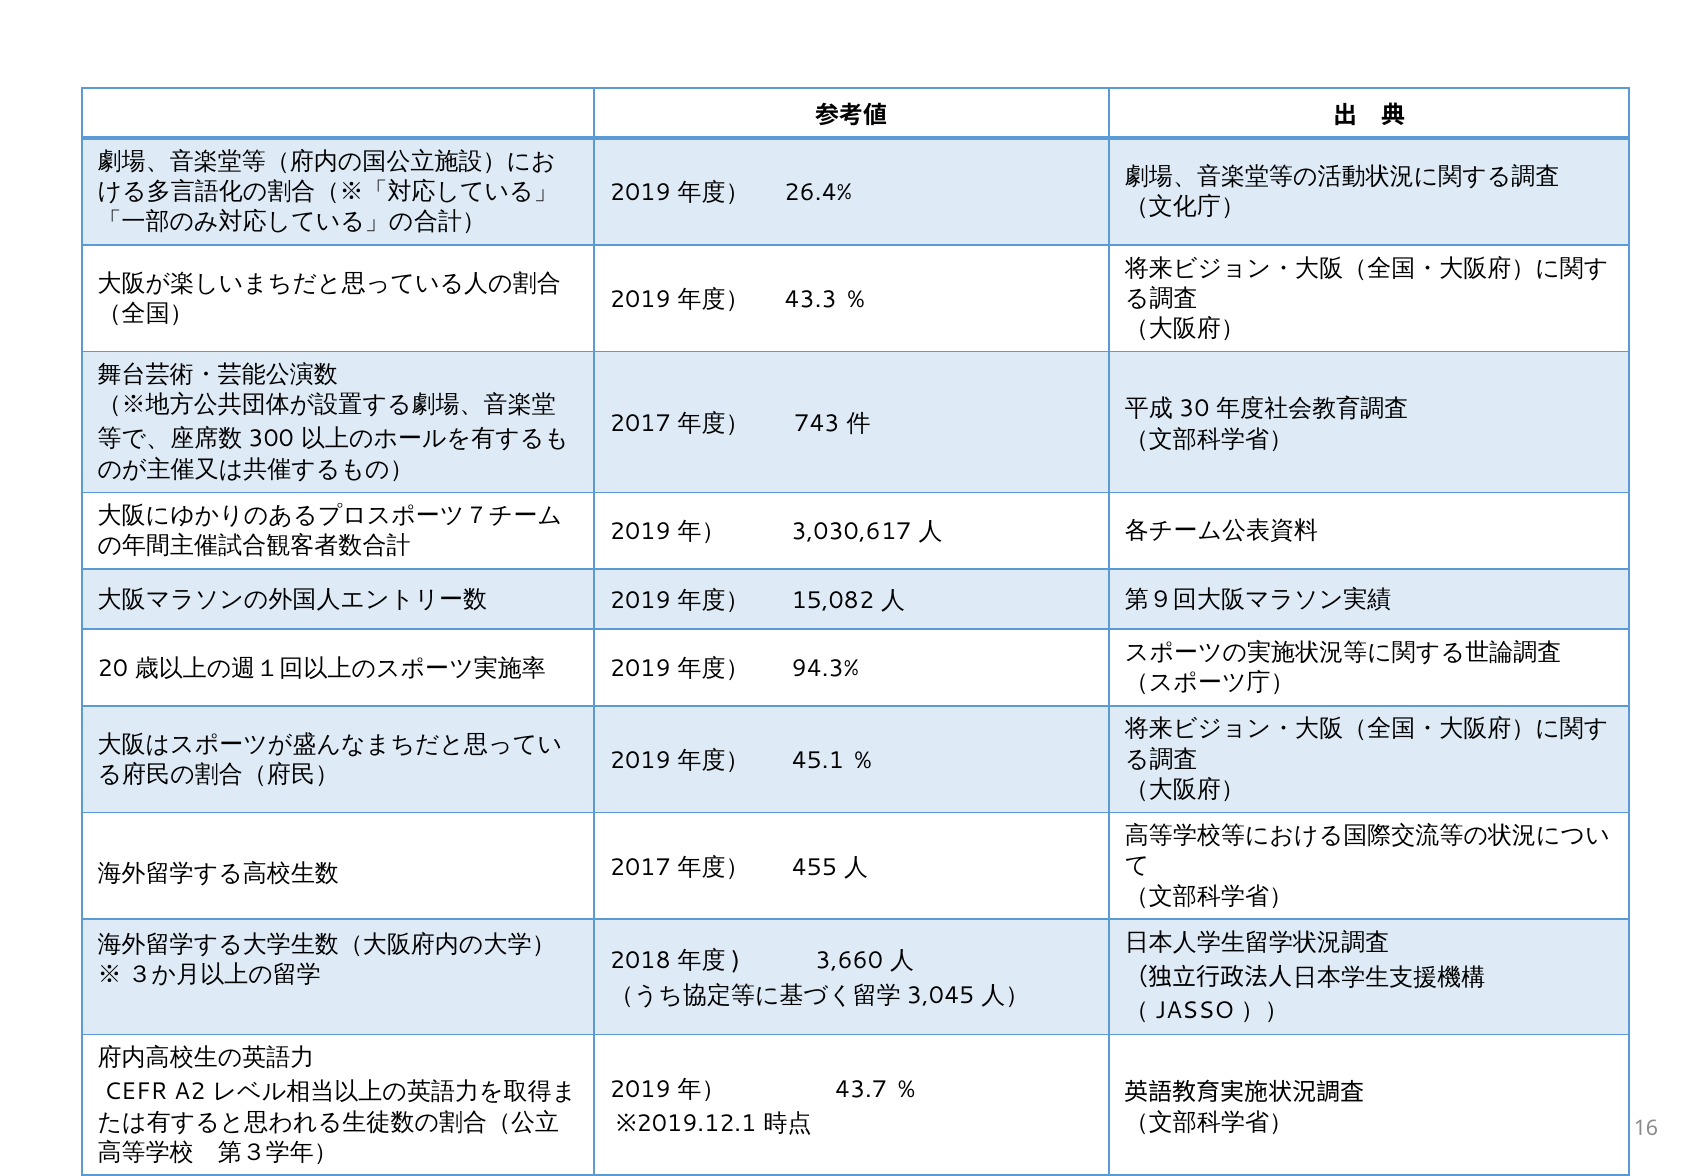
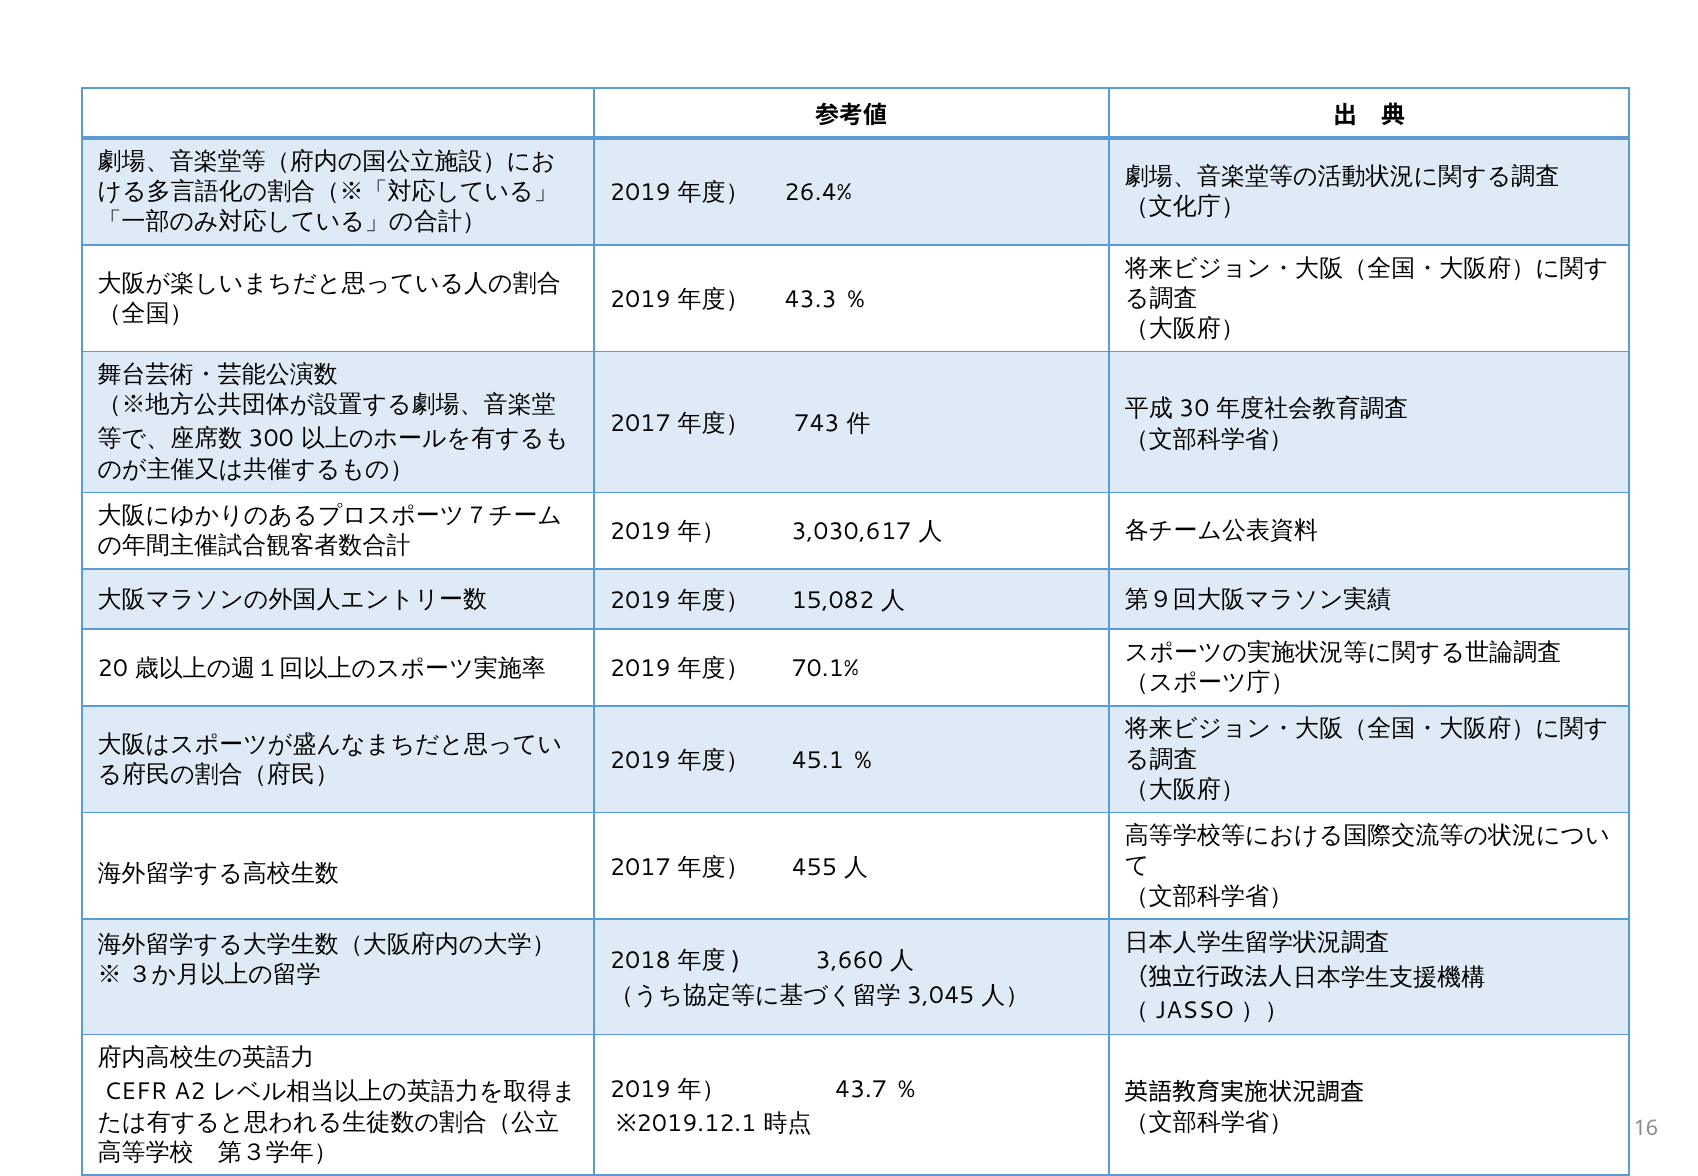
94.3%: 94.3% -> 70.1%
